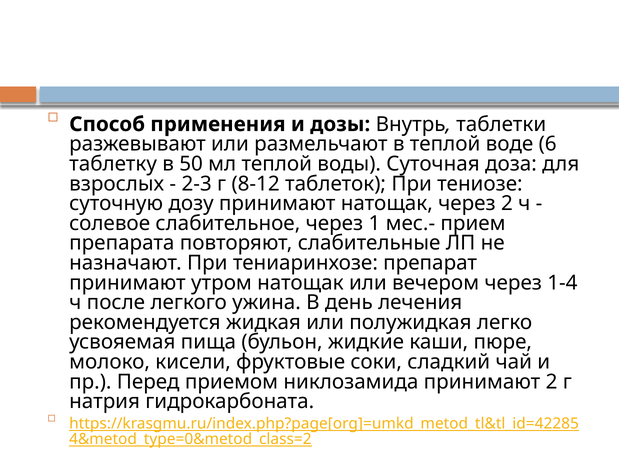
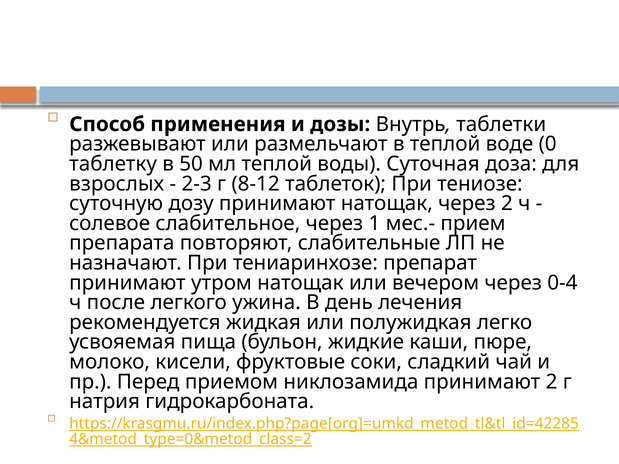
6: 6 -> 0
1-4: 1-4 -> 0-4
